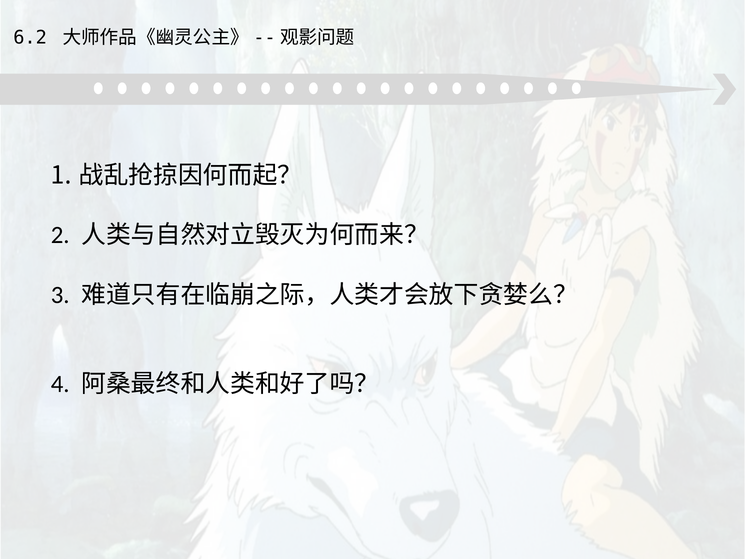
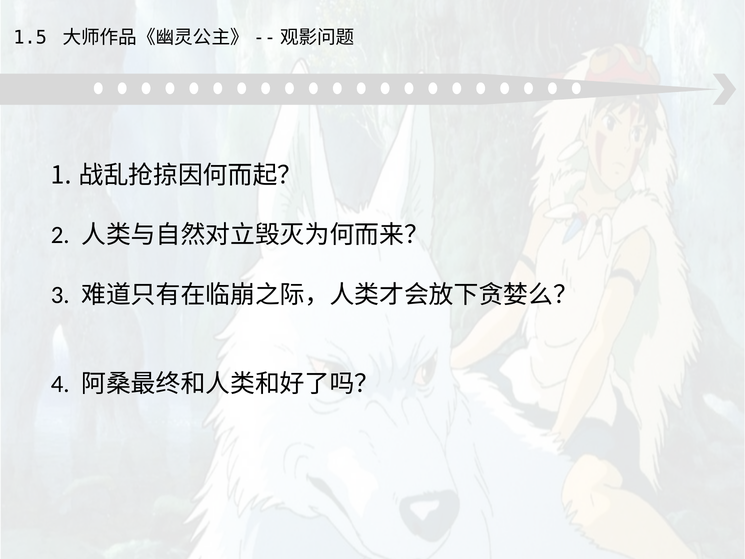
6.2: 6.2 -> 1.5
